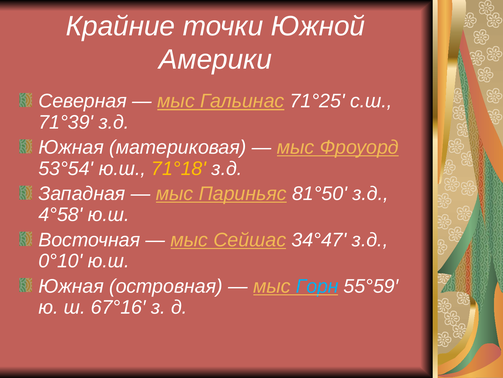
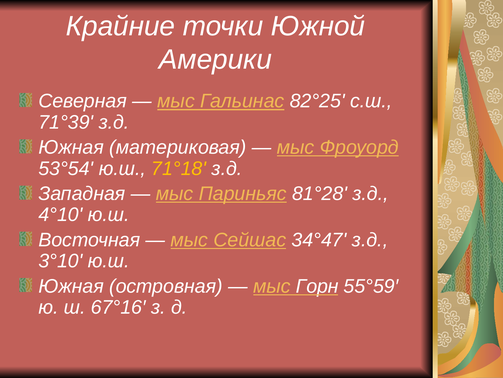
71°25: 71°25 -> 82°25
81°50: 81°50 -> 81°28
4°58: 4°58 -> 4°10
0°10: 0°10 -> 3°10
Горн colour: light blue -> white
